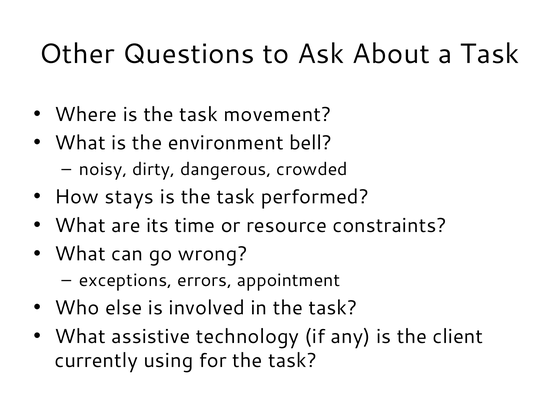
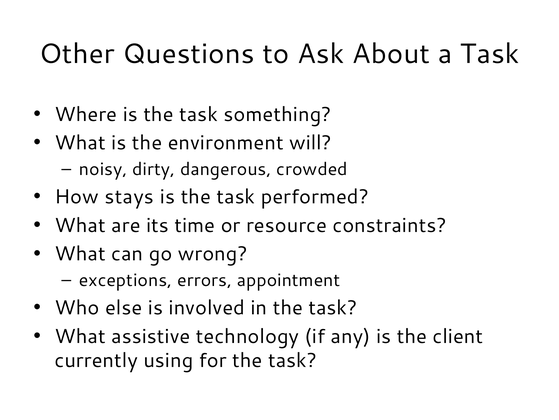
movement: movement -> something
bell: bell -> will
